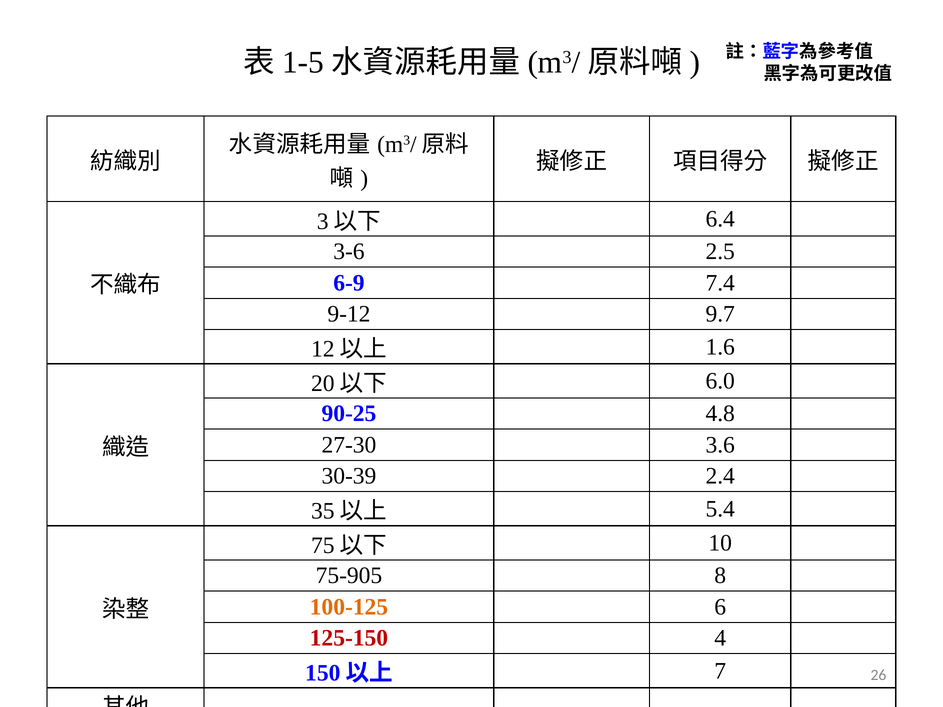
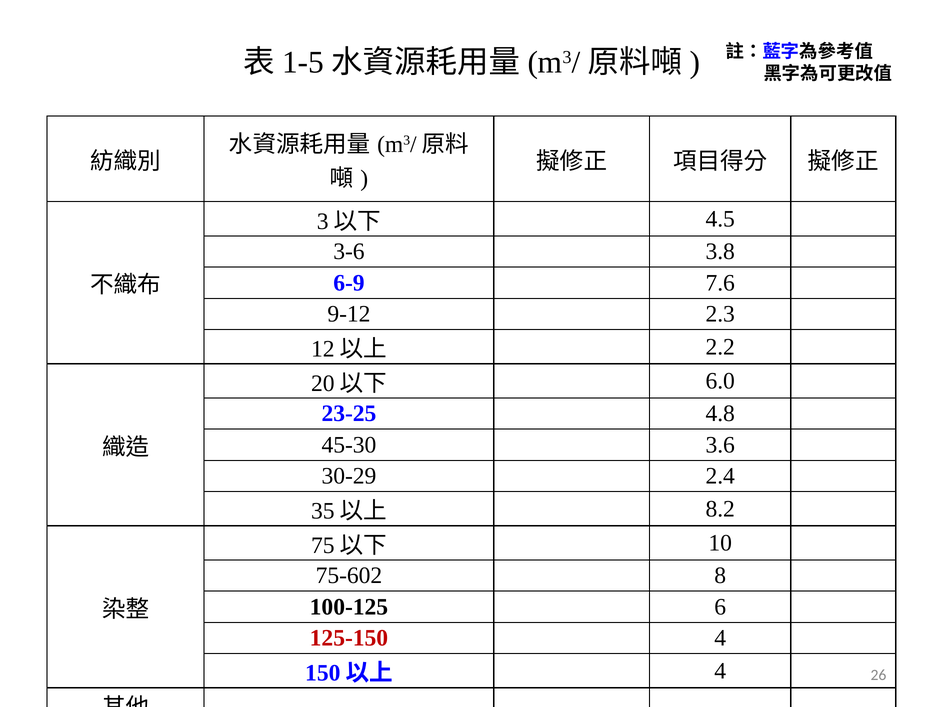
6.4: 6.4 -> 4.5
2.5: 2.5 -> 3.8
7.4: 7.4 -> 7.6
9.7: 9.7 -> 2.3
1.6: 1.6 -> 2.2
90-25: 90-25 -> 23-25
27-30: 27-30 -> 45-30
30-39: 30-39 -> 30-29
5.4: 5.4 -> 8.2
75-905: 75-905 -> 75-602
100-125 colour: orange -> black
7 at (720, 671): 7 -> 4
